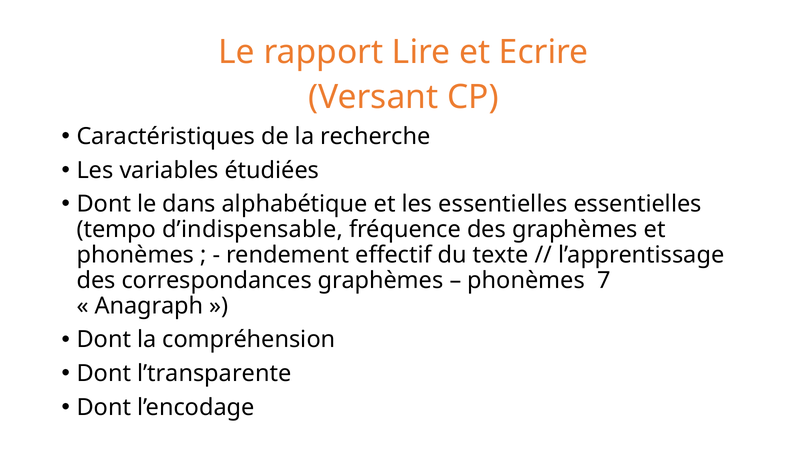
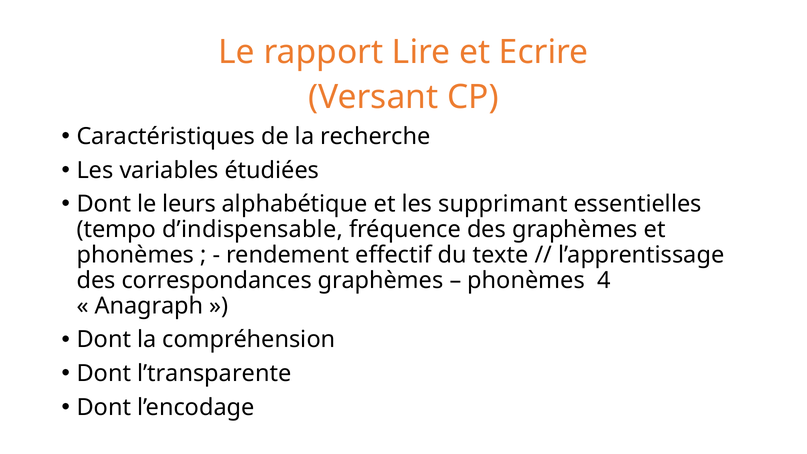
dans: dans -> leurs
les essentielles: essentielles -> supprimant
7: 7 -> 4
